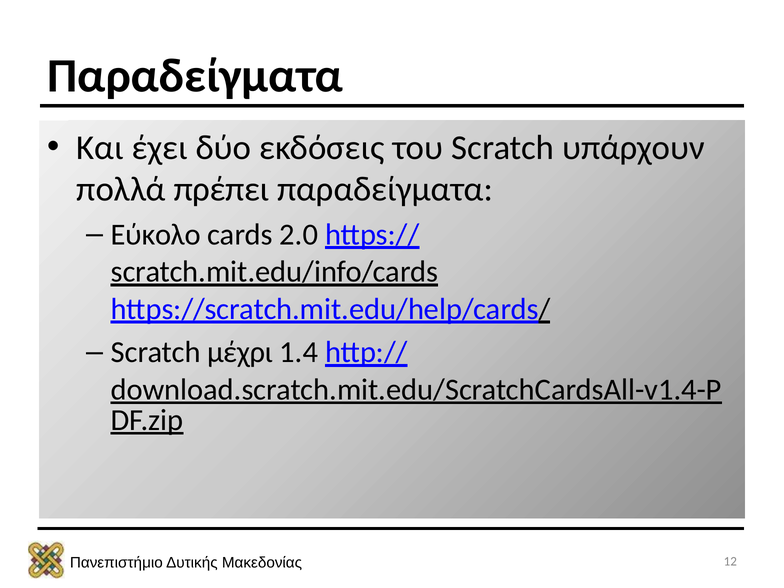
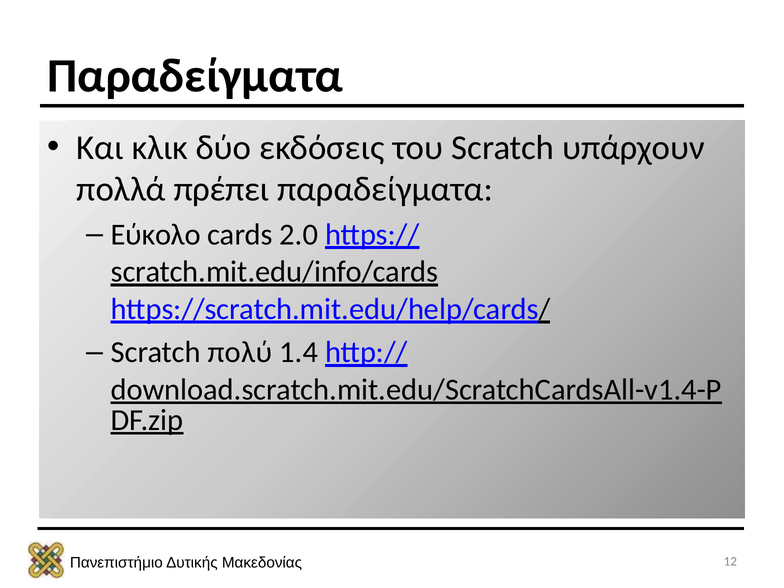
έχει: έχει -> κλικ
μέχρι: μέχρι -> πολύ
